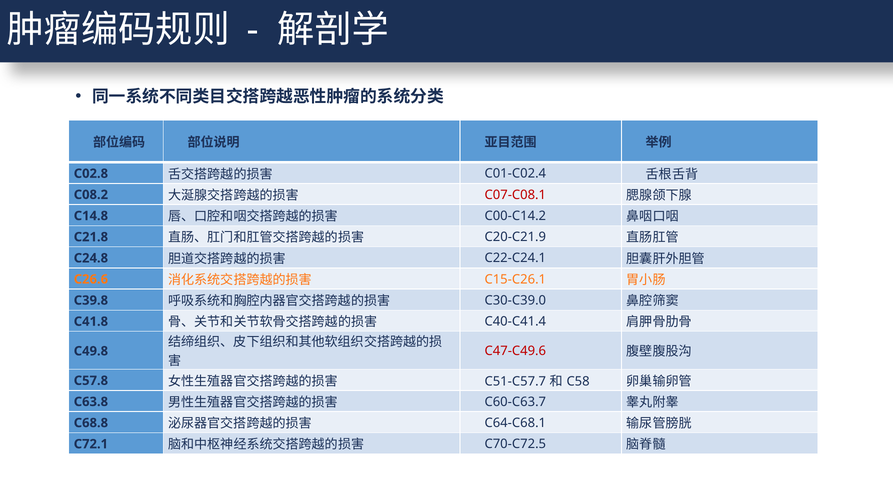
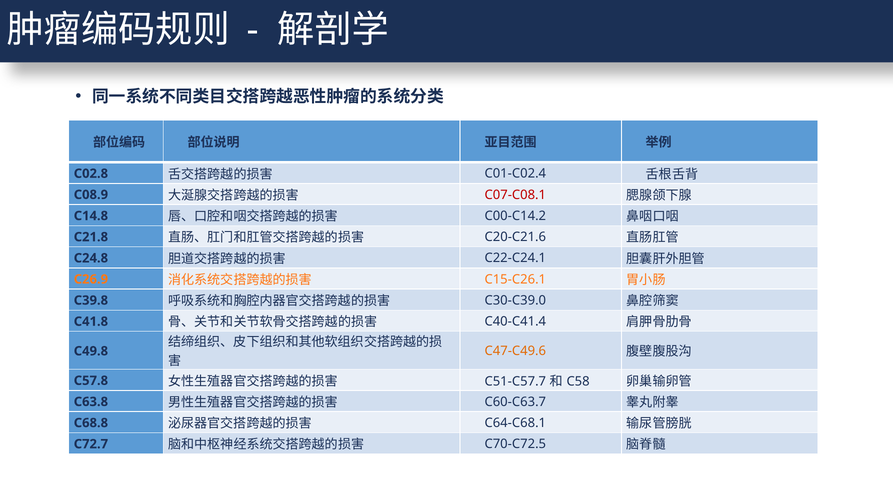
C08.2: C08.2 -> C08.9
C20-C21.9: C20-C21.9 -> C20-C21.6
C26.6: C26.6 -> C26.9
C47-C49.6 colour: red -> orange
C72.1: C72.1 -> C72.7
